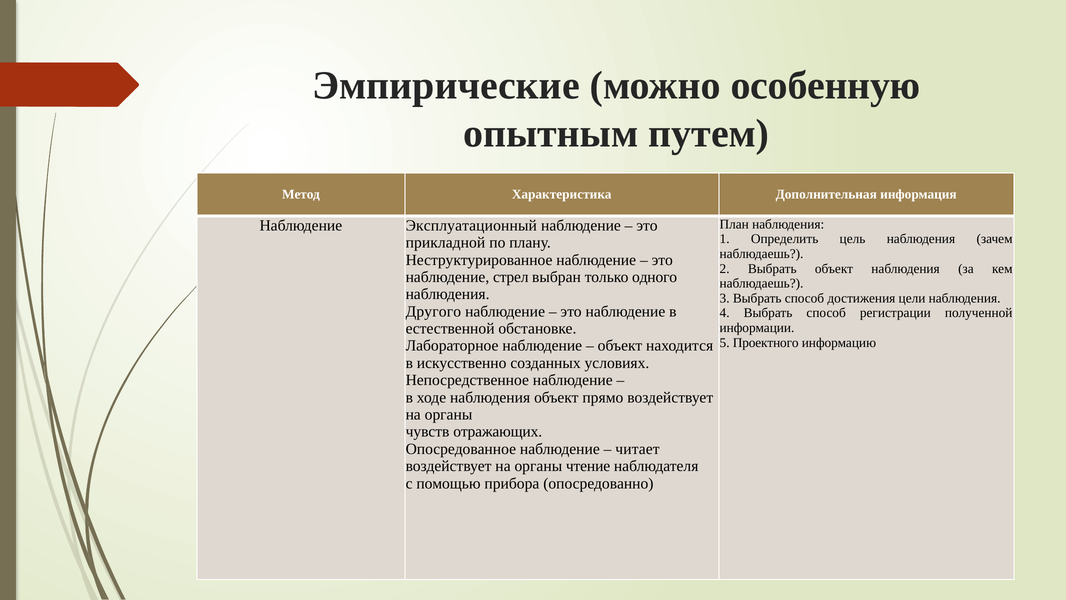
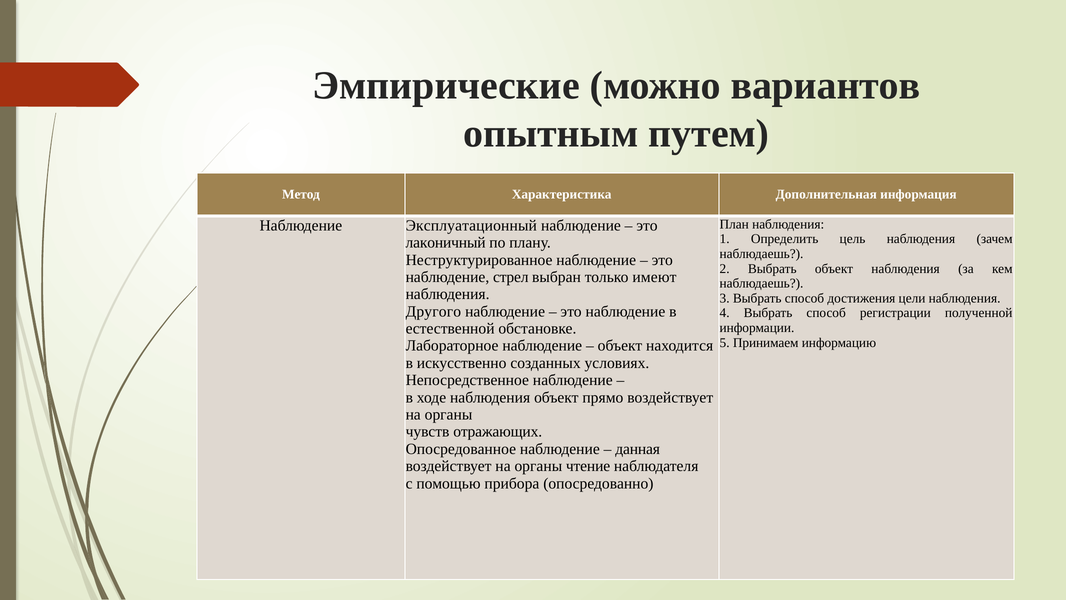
особенную: особенную -> вариантов
прикладной: прикладной -> лаконичный
одного: одного -> имеют
Проектного: Проектного -> Принимаем
читает: читает -> данная
